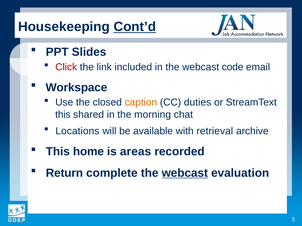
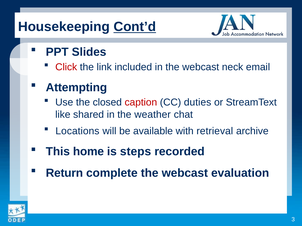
code: code -> neck
Workspace: Workspace -> Attempting
caption colour: orange -> red
this at (63, 115): this -> like
morning: morning -> weather
areas: areas -> steps
webcast at (185, 173) underline: present -> none
